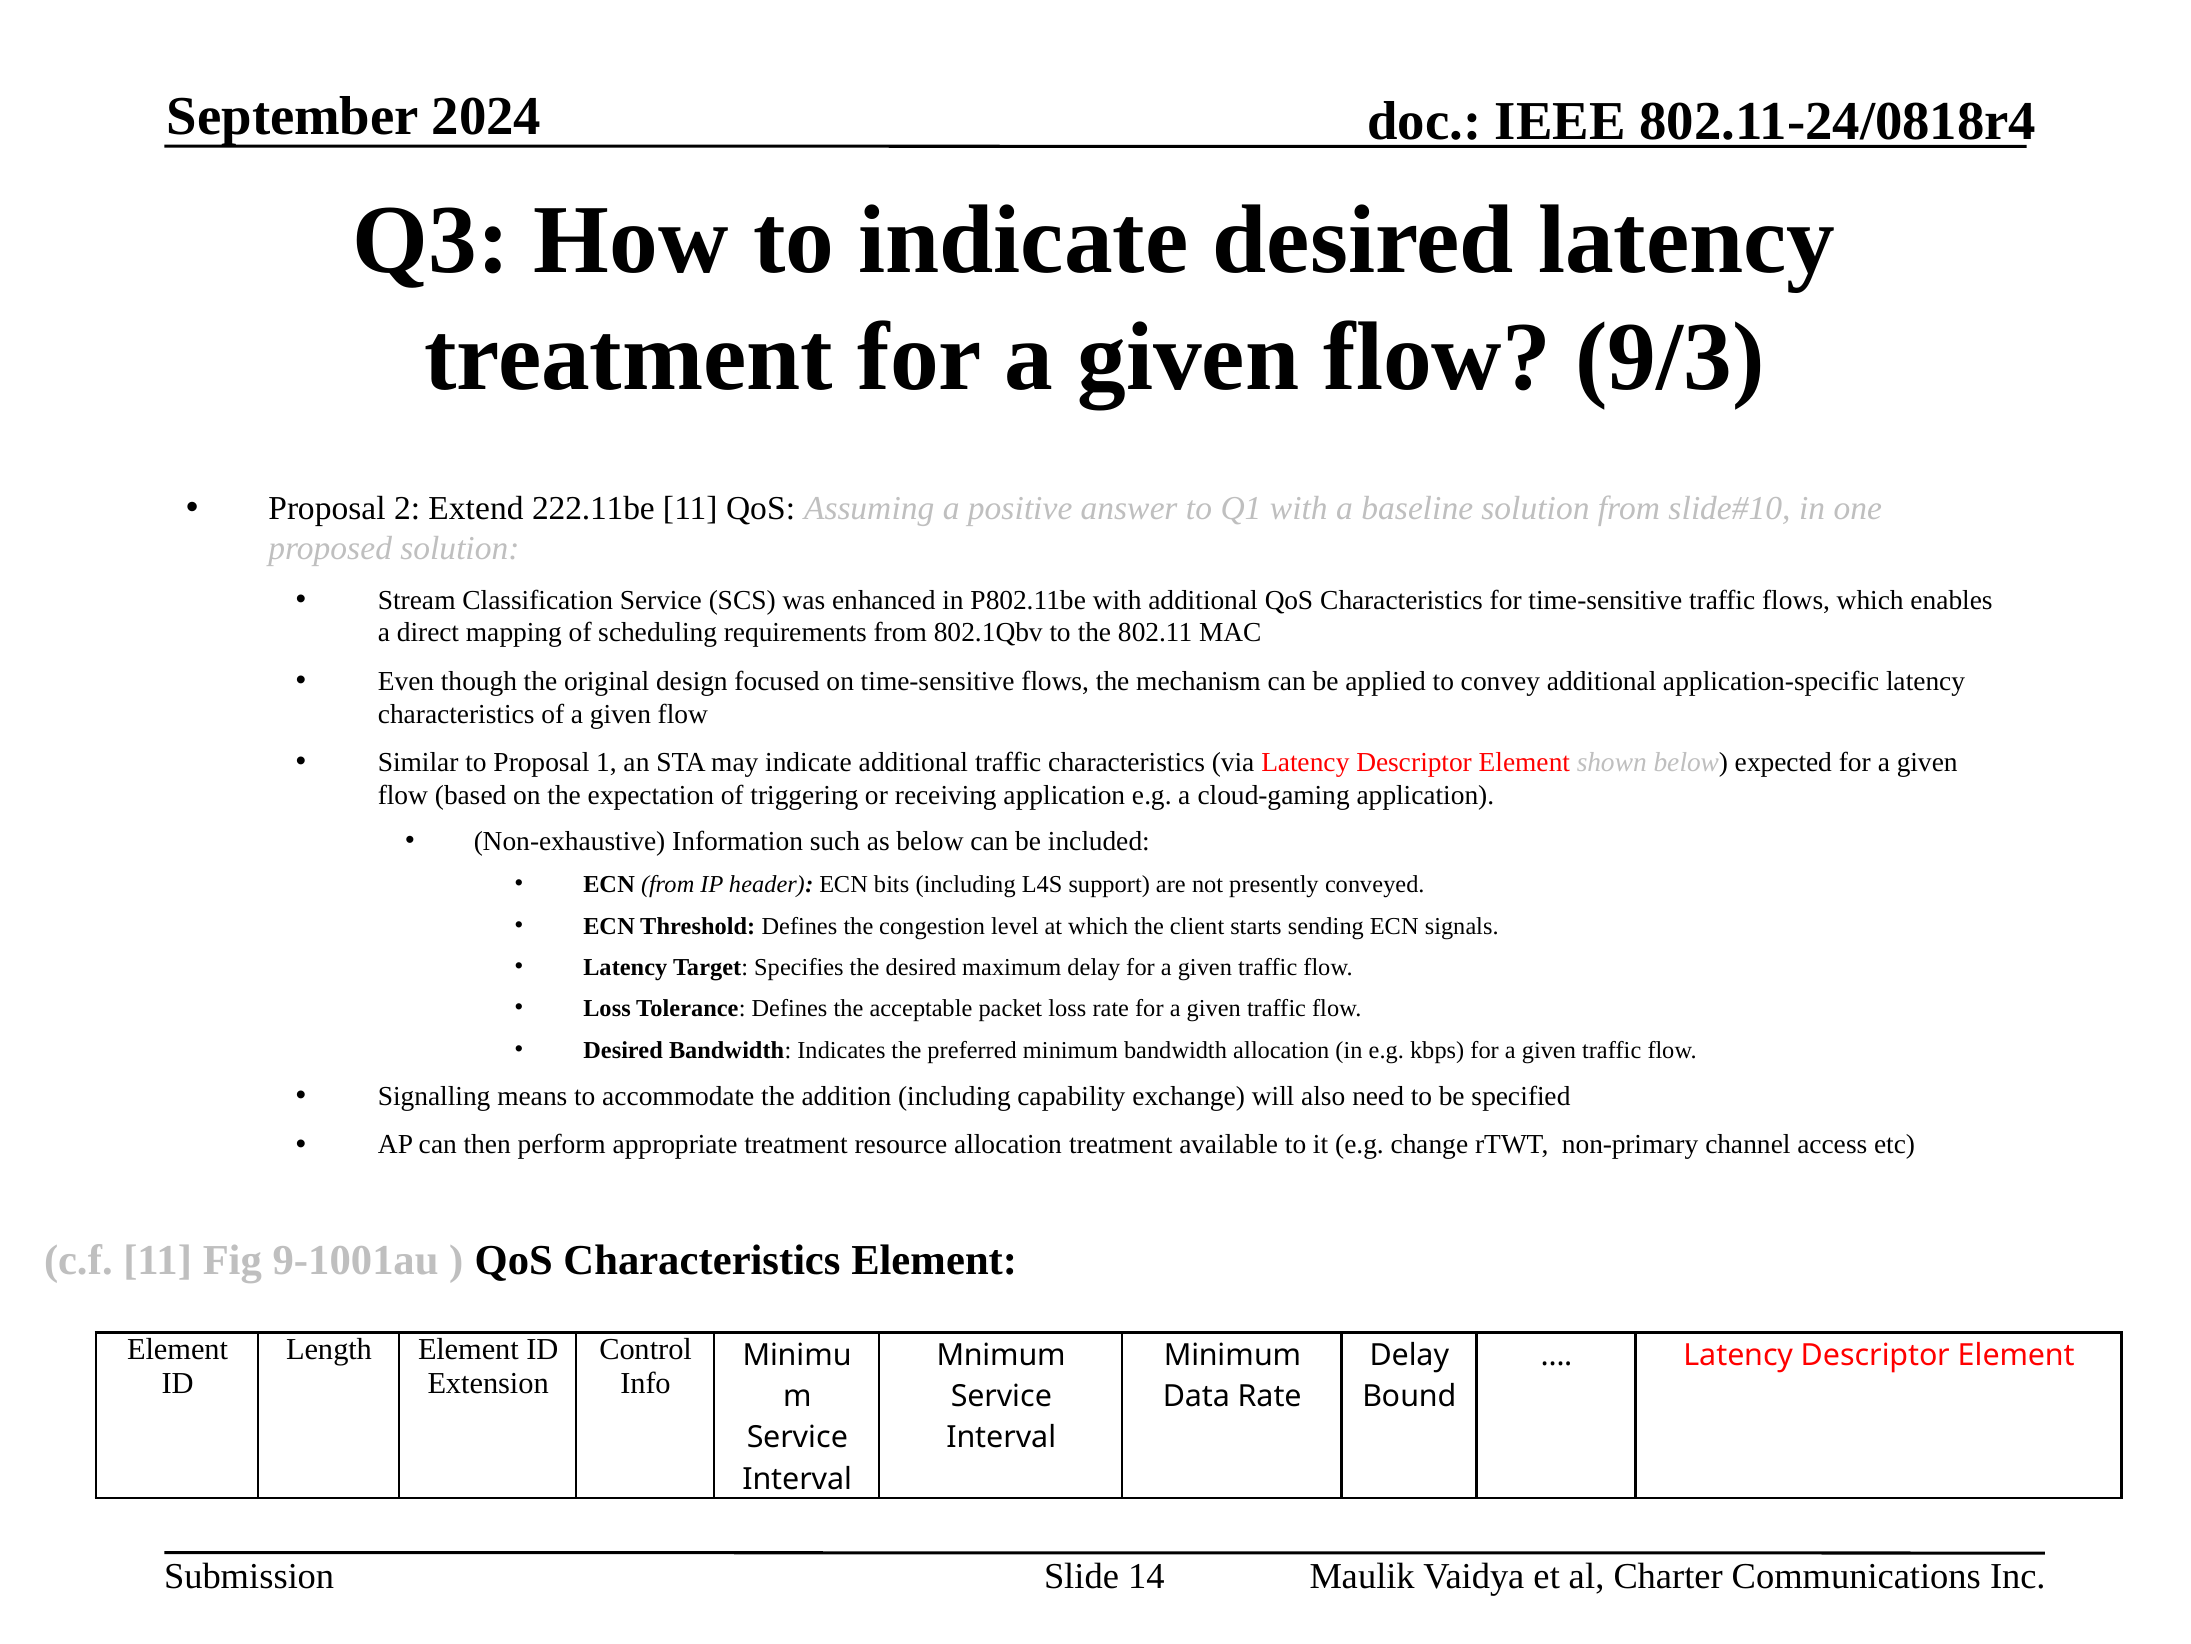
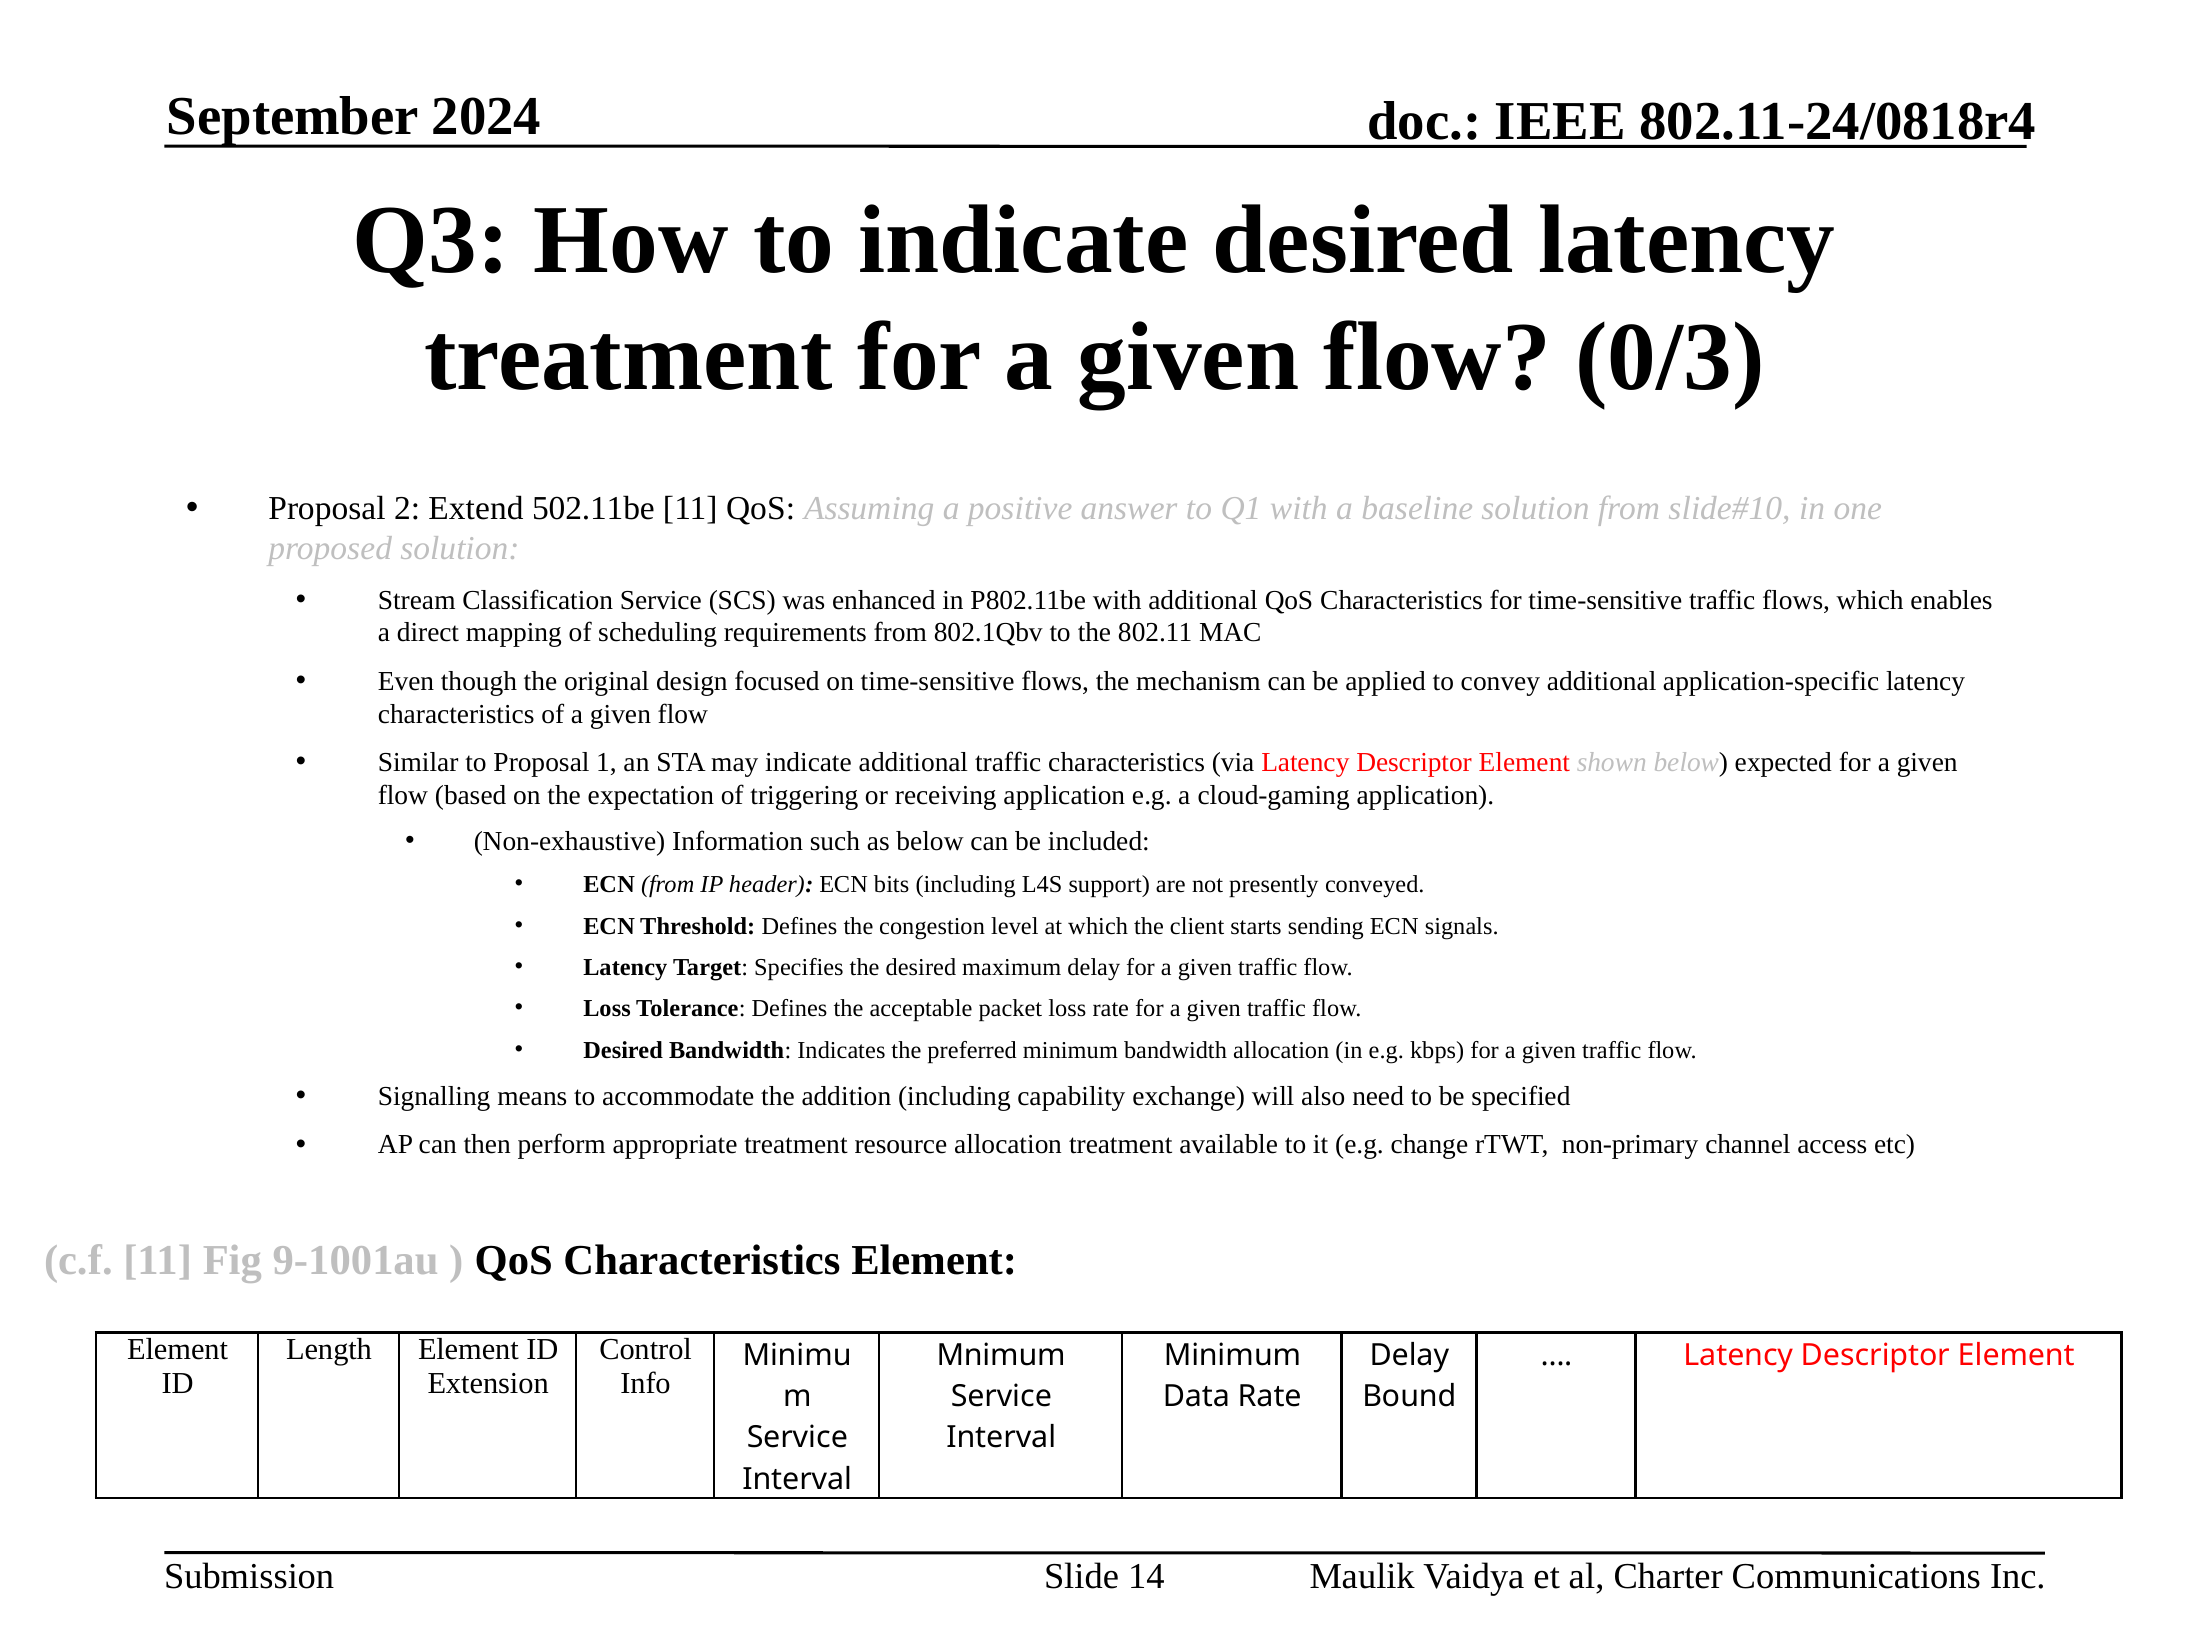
9/3: 9/3 -> 0/3
222.11be: 222.11be -> 502.11be
